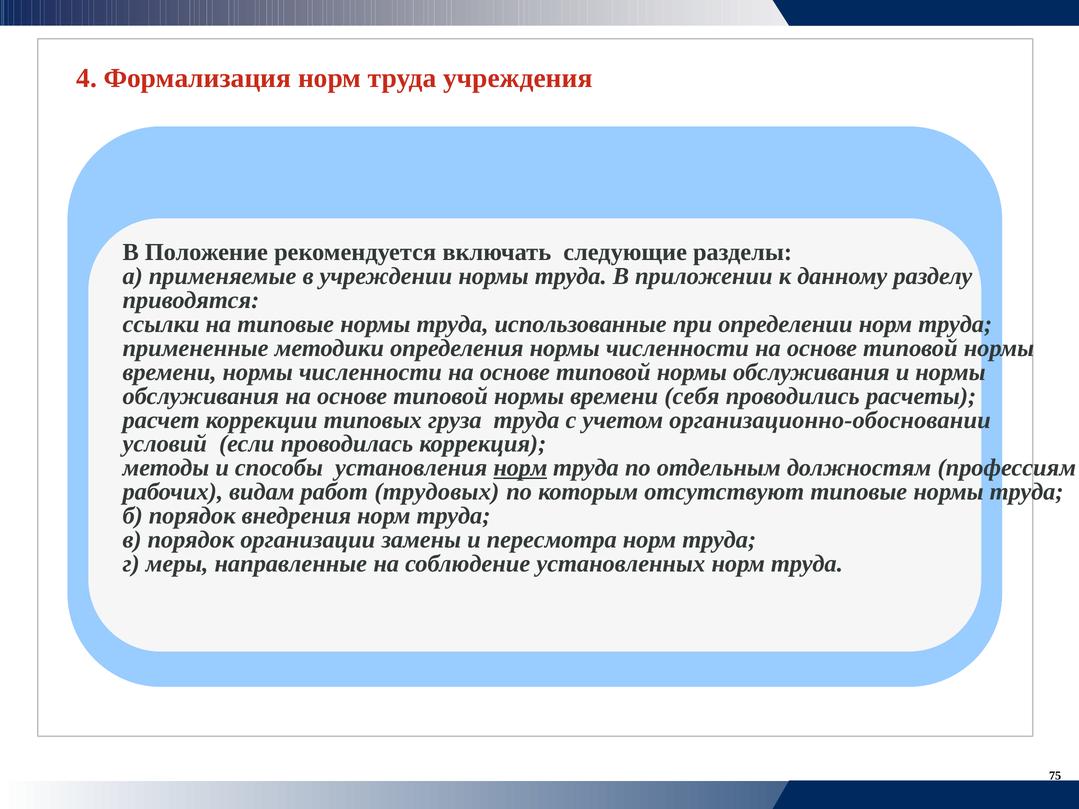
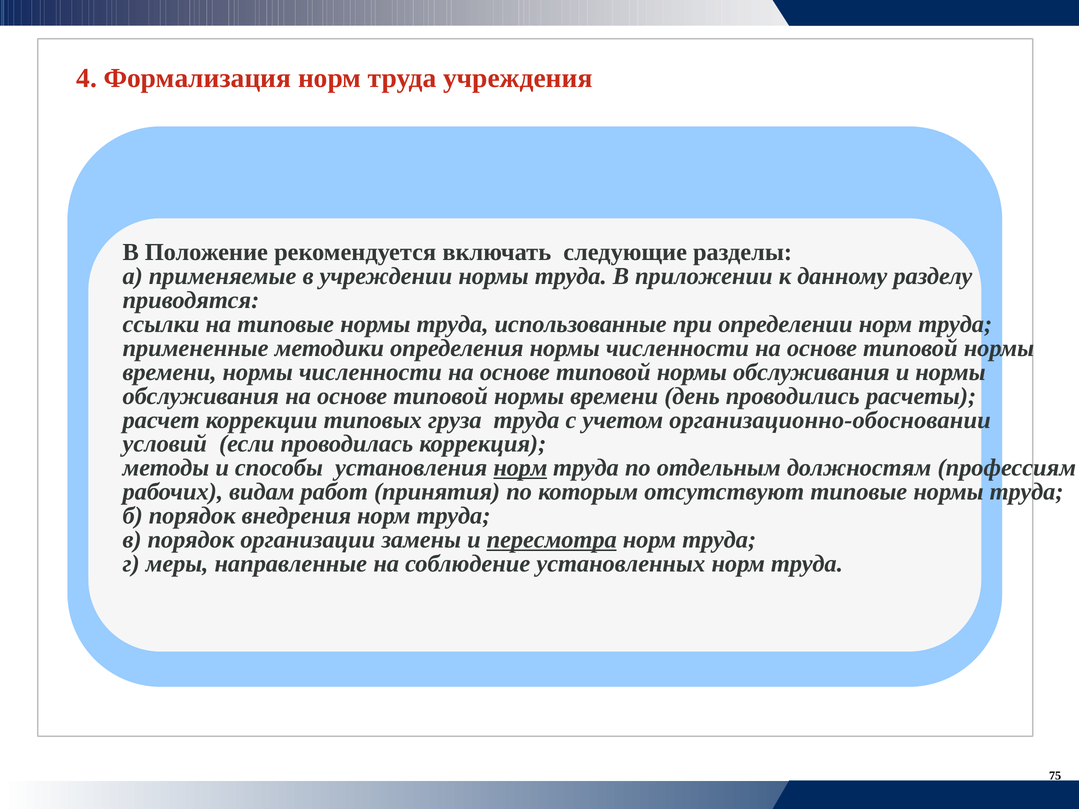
себя: себя -> день
трудовых: трудовых -> принятия
пересмотра underline: none -> present
